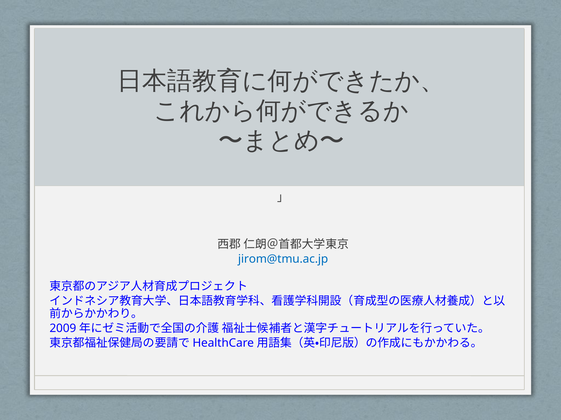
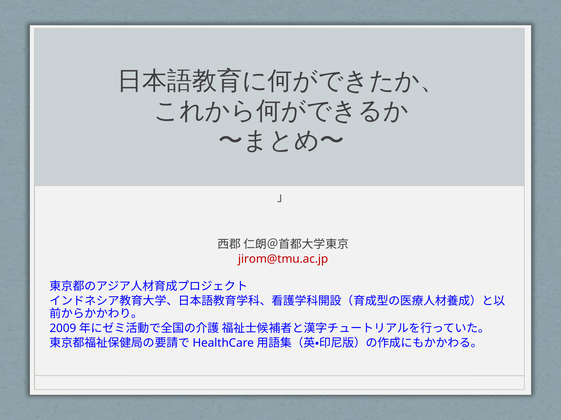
jirom@tmu.ac.jp colour: blue -> red
